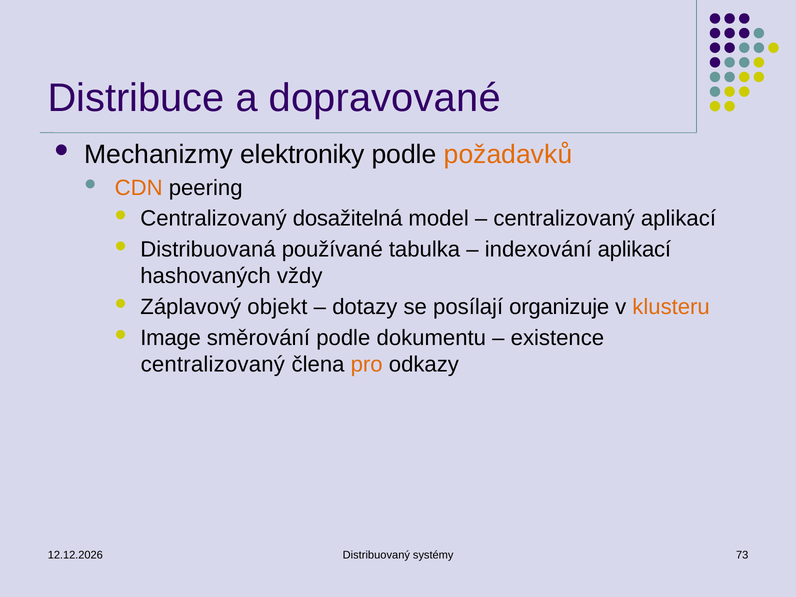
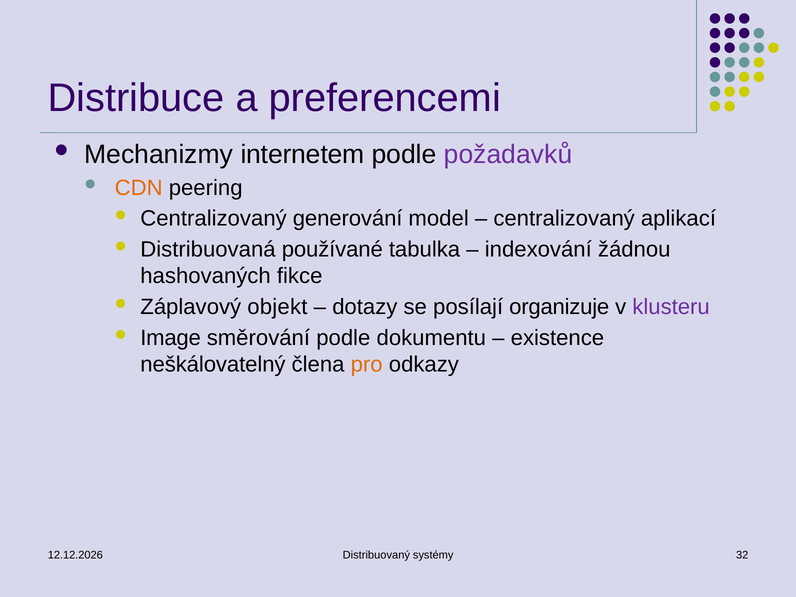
dopravované: dopravované -> preferencemi
elektroniky: elektroniky -> internetem
požadavků colour: orange -> purple
dosažitelná: dosažitelná -> generování
indexování aplikací: aplikací -> žádnou
vždy: vždy -> fikce
klusteru colour: orange -> purple
centralizovaný at (213, 365): centralizovaný -> neškálovatelný
73: 73 -> 32
